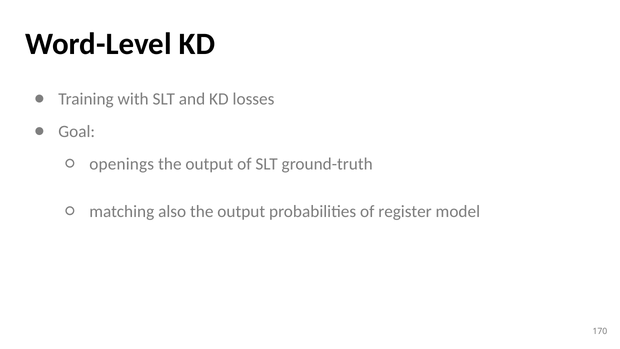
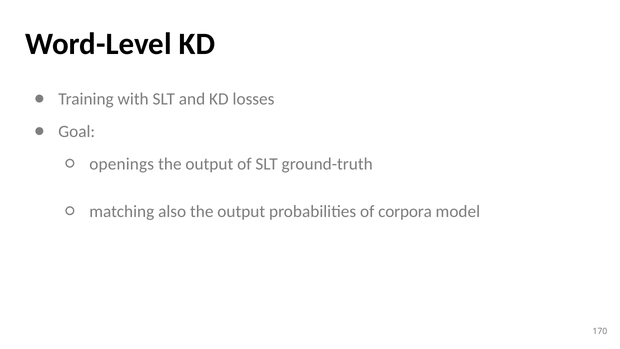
register: register -> corpora
